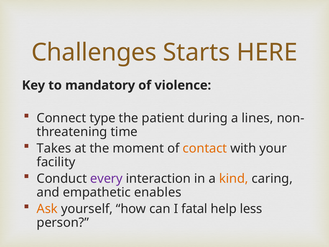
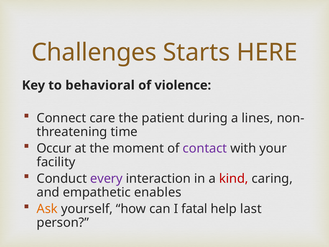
mandatory: mandatory -> behavioral
type: type -> care
Takes: Takes -> Occur
contact colour: orange -> purple
kind colour: orange -> red
less: less -> last
